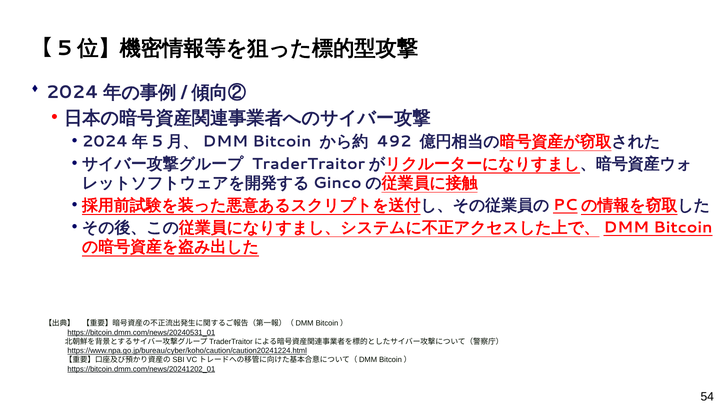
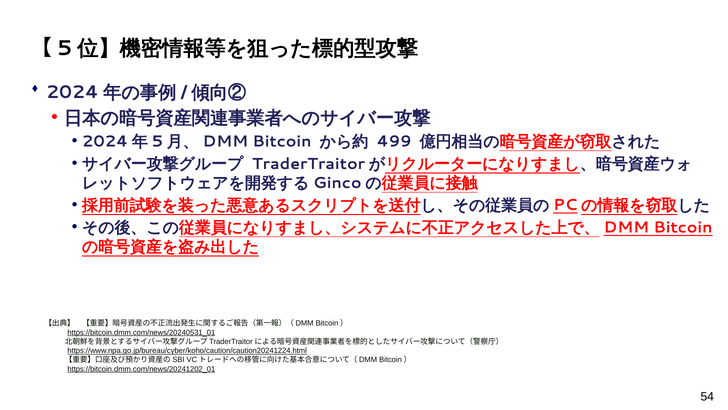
492: 492 -> 499
